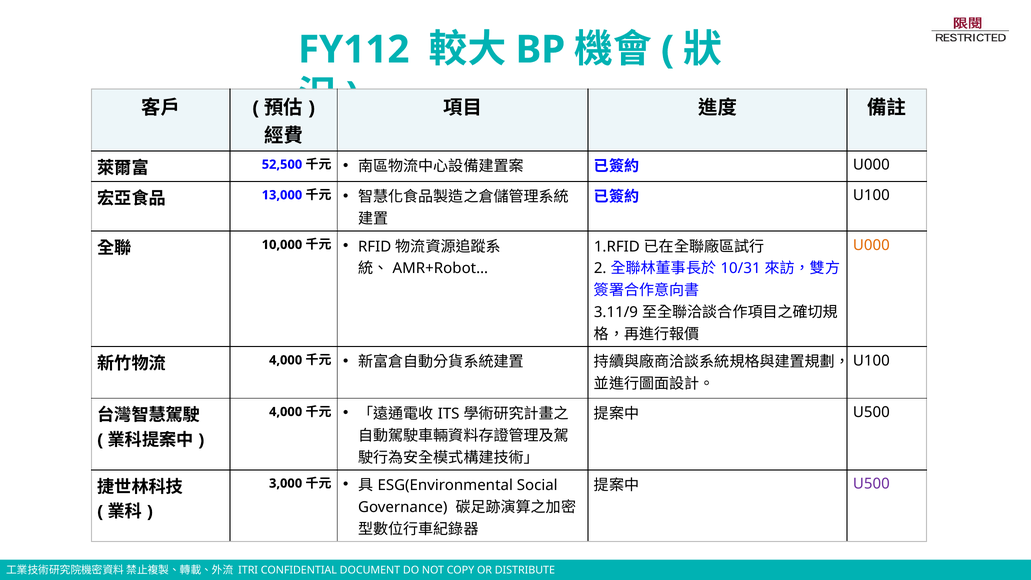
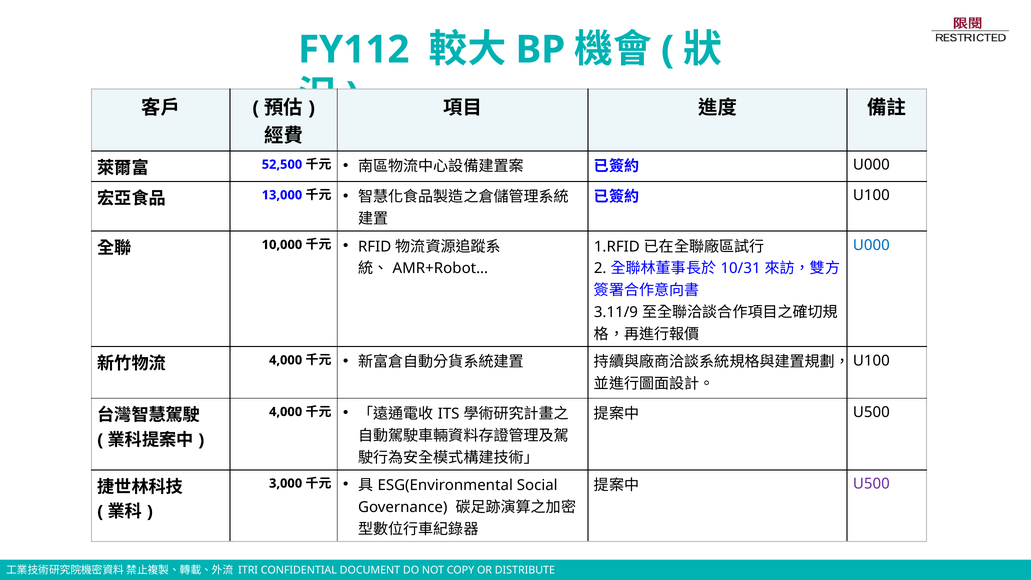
U000 at (871, 245) colour: orange -> blue
